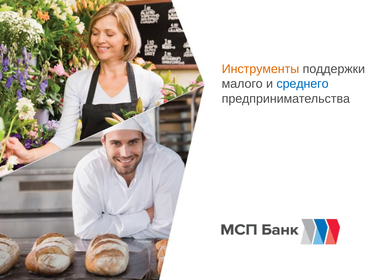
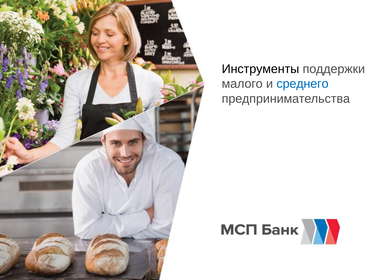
Инструменты colour: orange -> black
